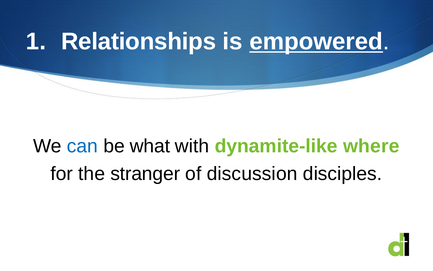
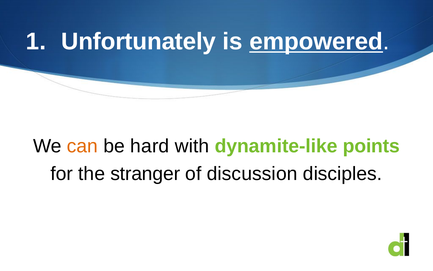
Relationships: Relationships -> Unfortunately
can colour: blue -> orange
what: what -> hard
where: where -> points
